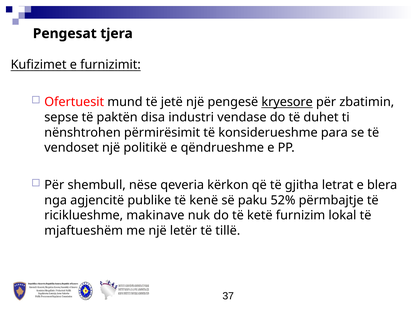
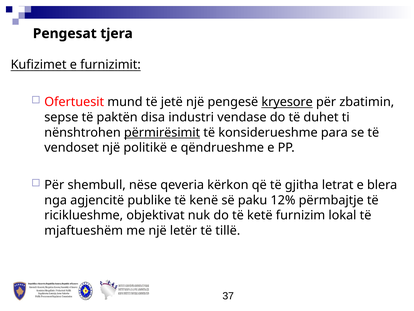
përmirësimit underline: none -> present
52%: 52% -> 12%
makinave: makinave -> objektivat
